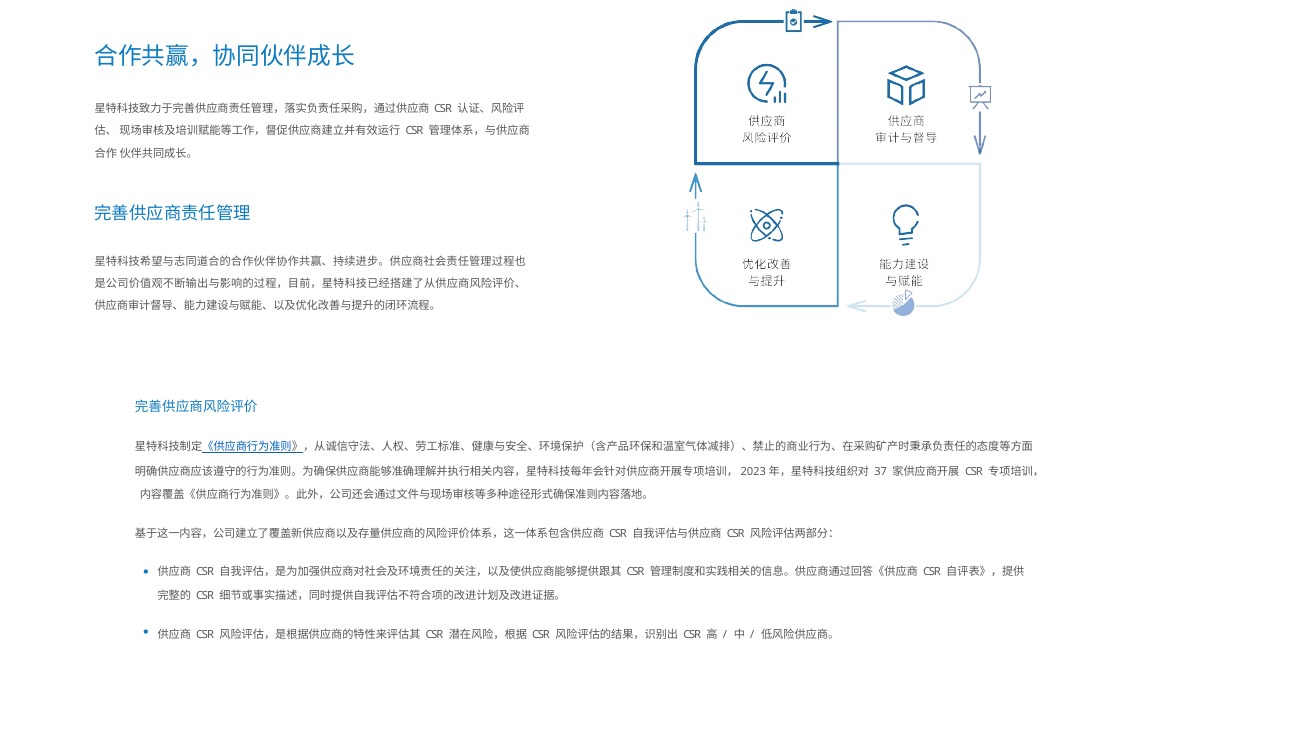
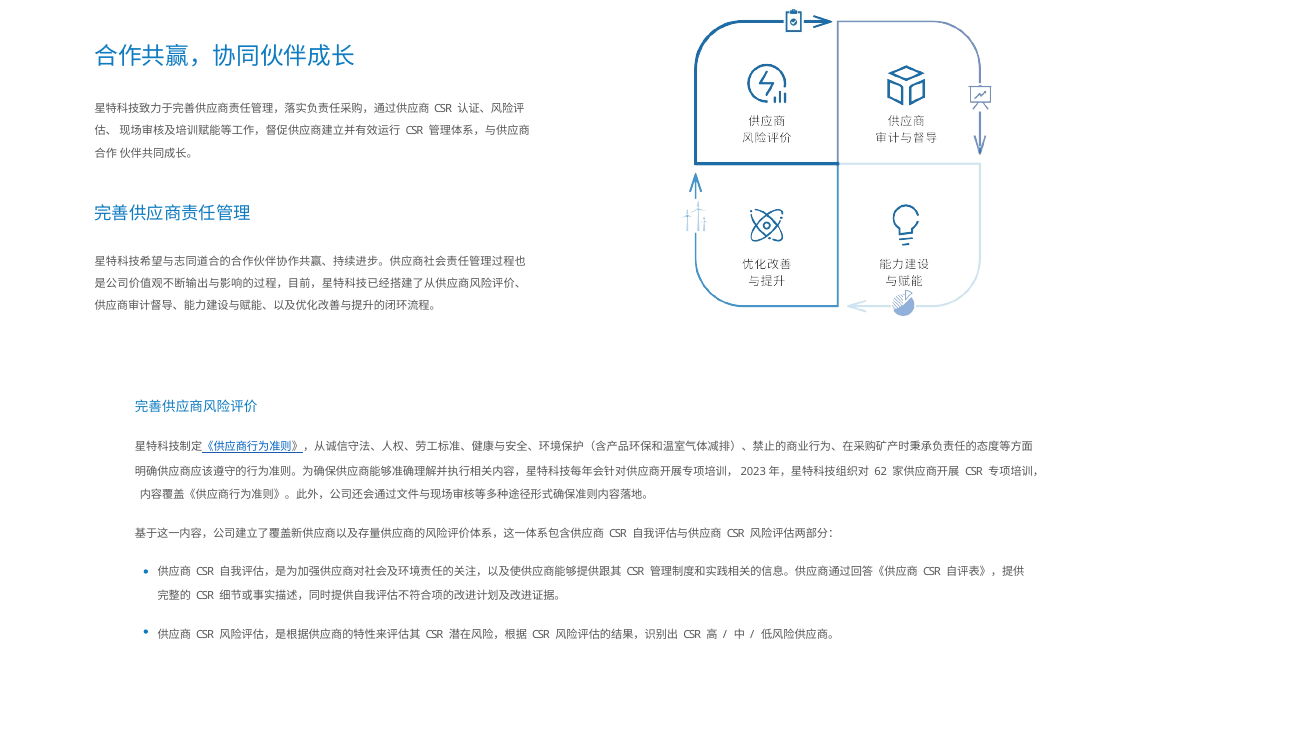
37: 37 -> 62
